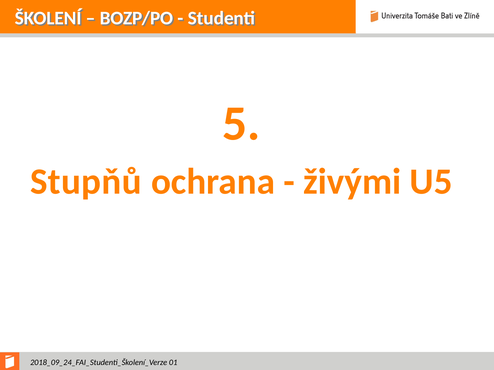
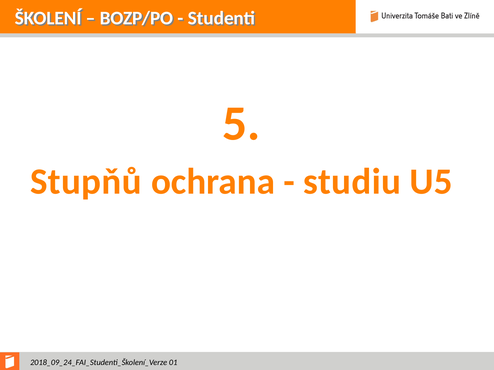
živými: živými -> studiu
